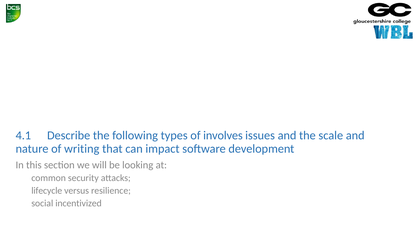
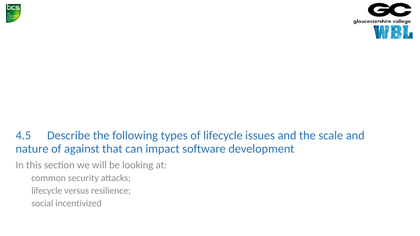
4.1: 4.1 -> 4.5
of involves: involves -> lifecycle
writing: writing -> against
